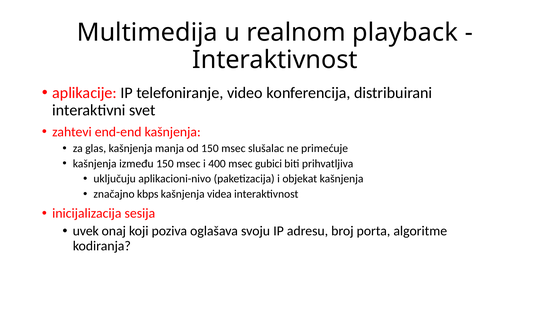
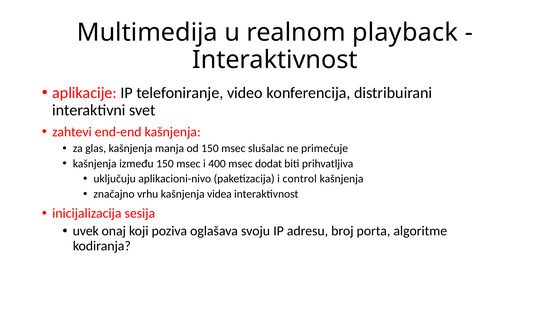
gubici: gubici -> dodat
objekat: objekat -> control
kbps: kbps -> vrhu
